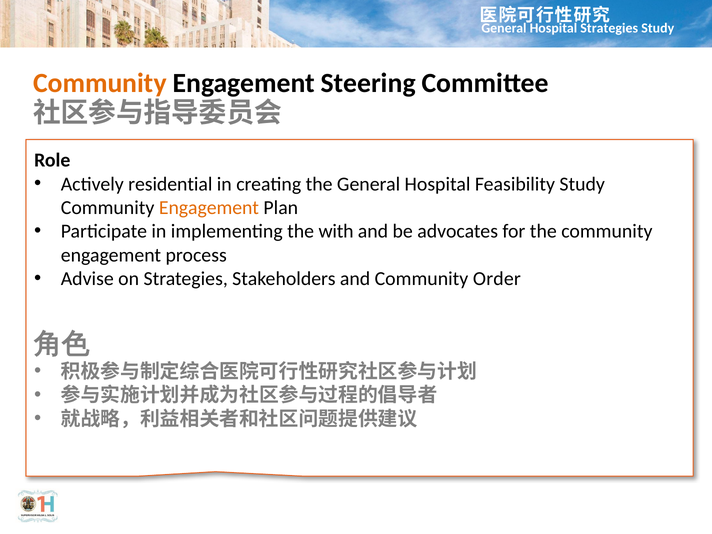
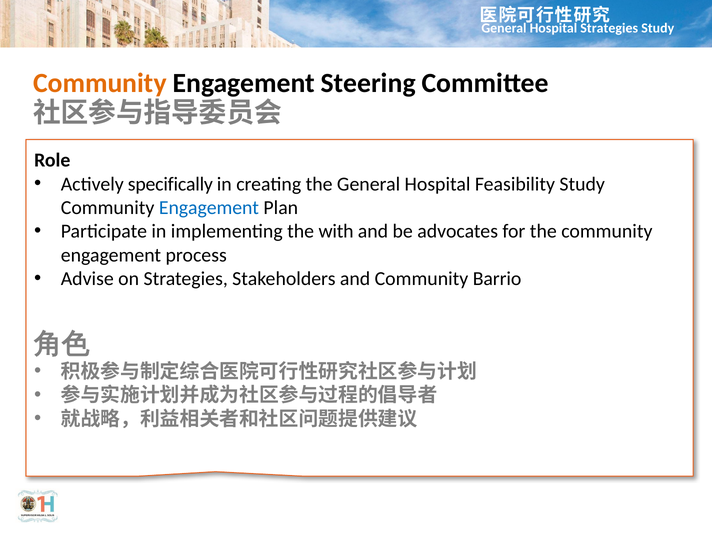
residential: residential -> specifically
Engagement at (209, 208) colour: orange -> blue
Order: Order -> Barrio
